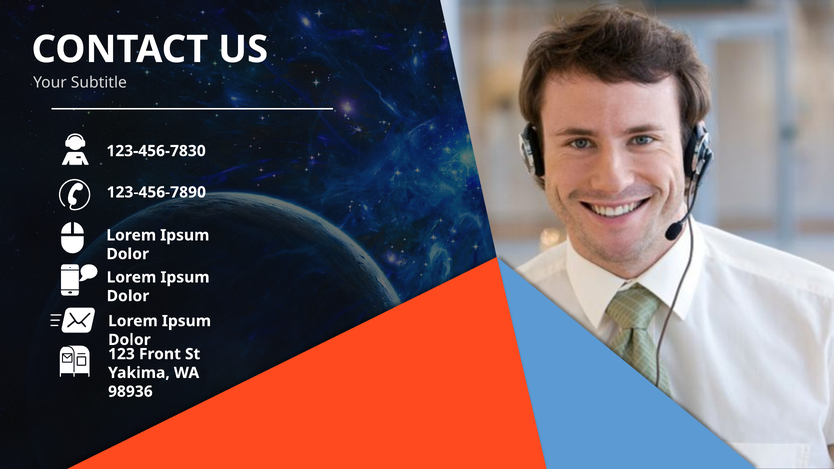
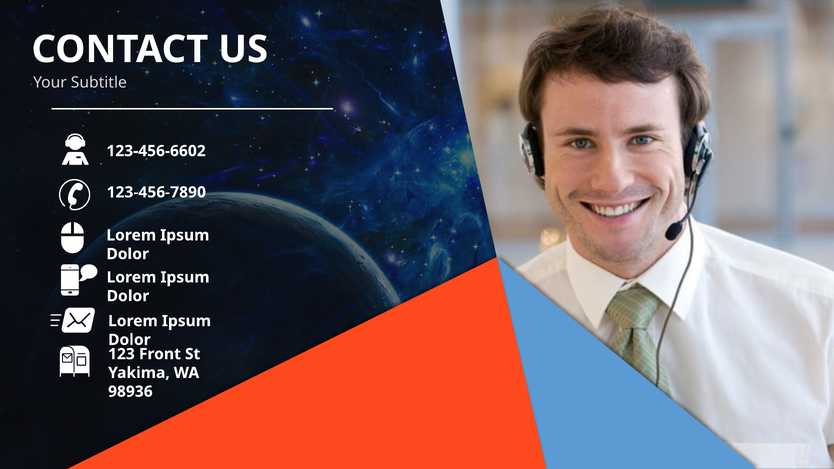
123-456-7830: 123-456-7830 -> 123-456-6602
